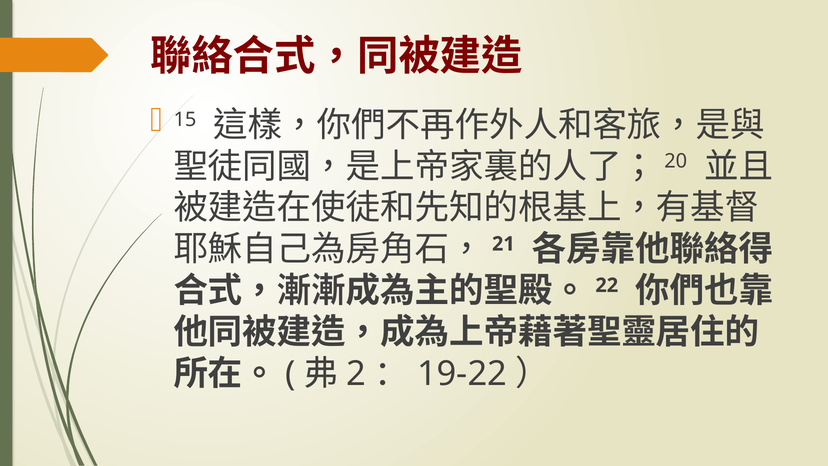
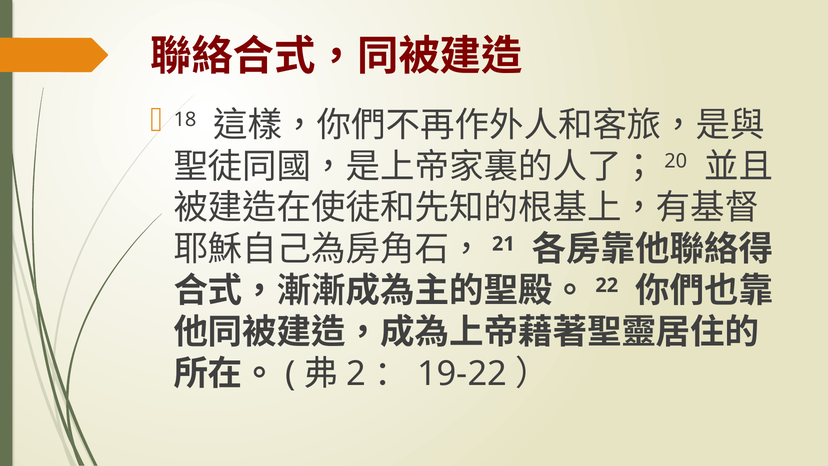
15: 15 -> 18
